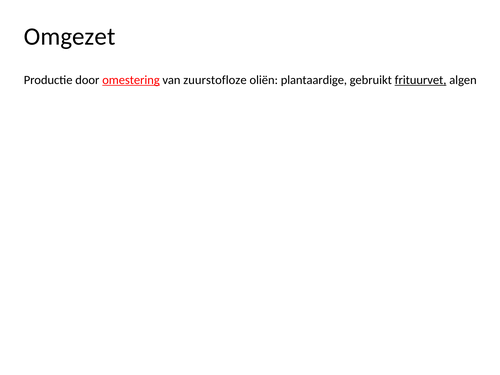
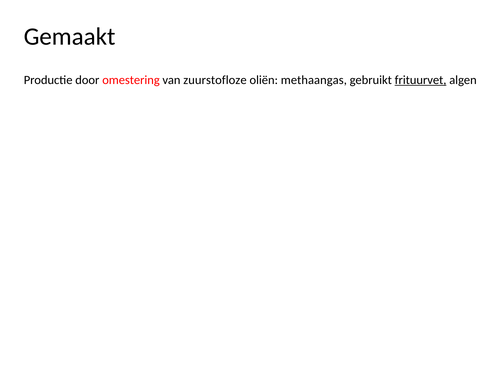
Omgezet: Omgezet -> Gemaakt
omestering underline: present -> none
plantaardige: plantaardige -> methaangas
